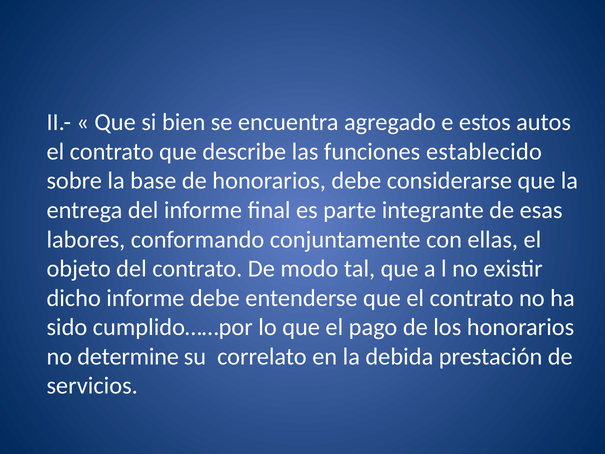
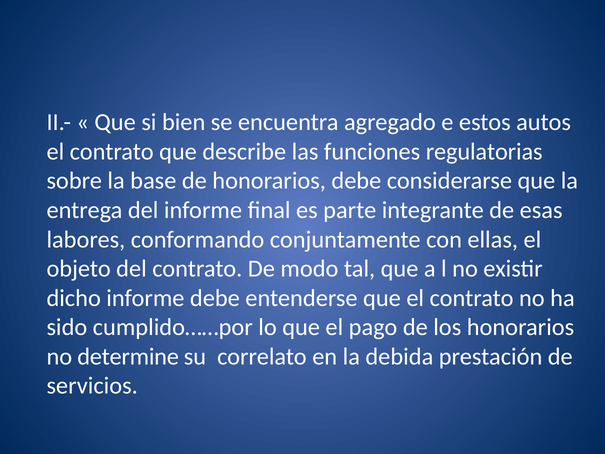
establecido: establecido -> regulatorias
